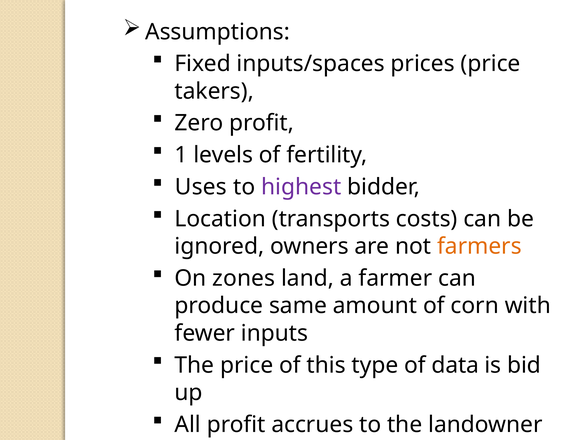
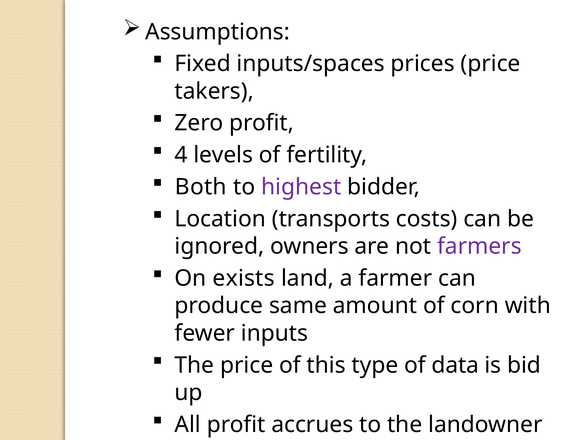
1: 1 -> 4
Uses: Uses -> Both
farmers colour: orange -> purple
zones: zones -> exists
